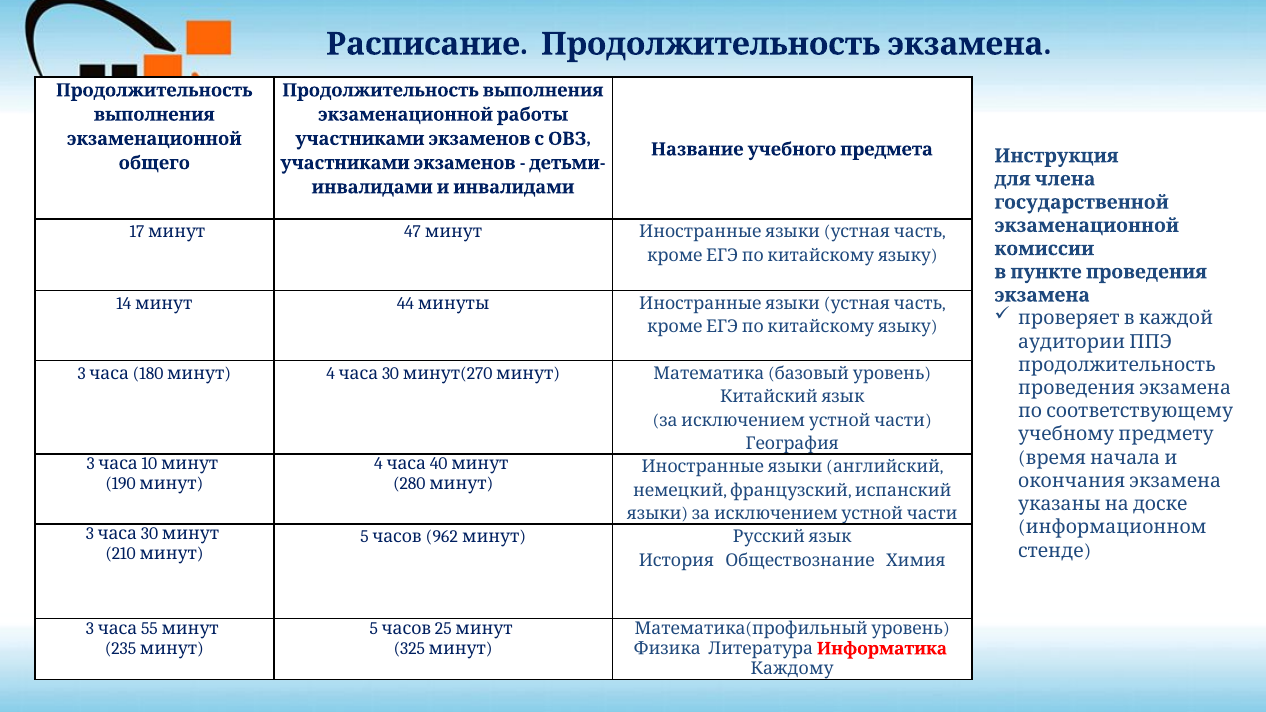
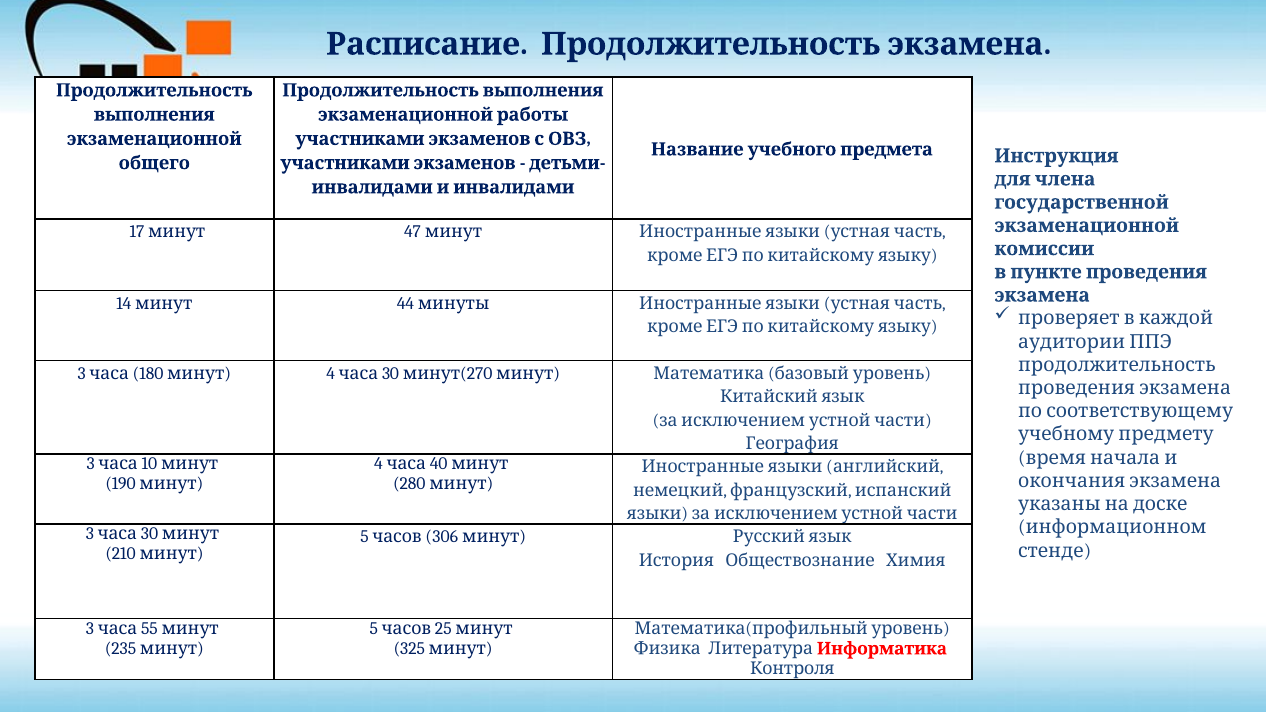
962: 962 -> 306
Каждому: Каждому -> Контроля
